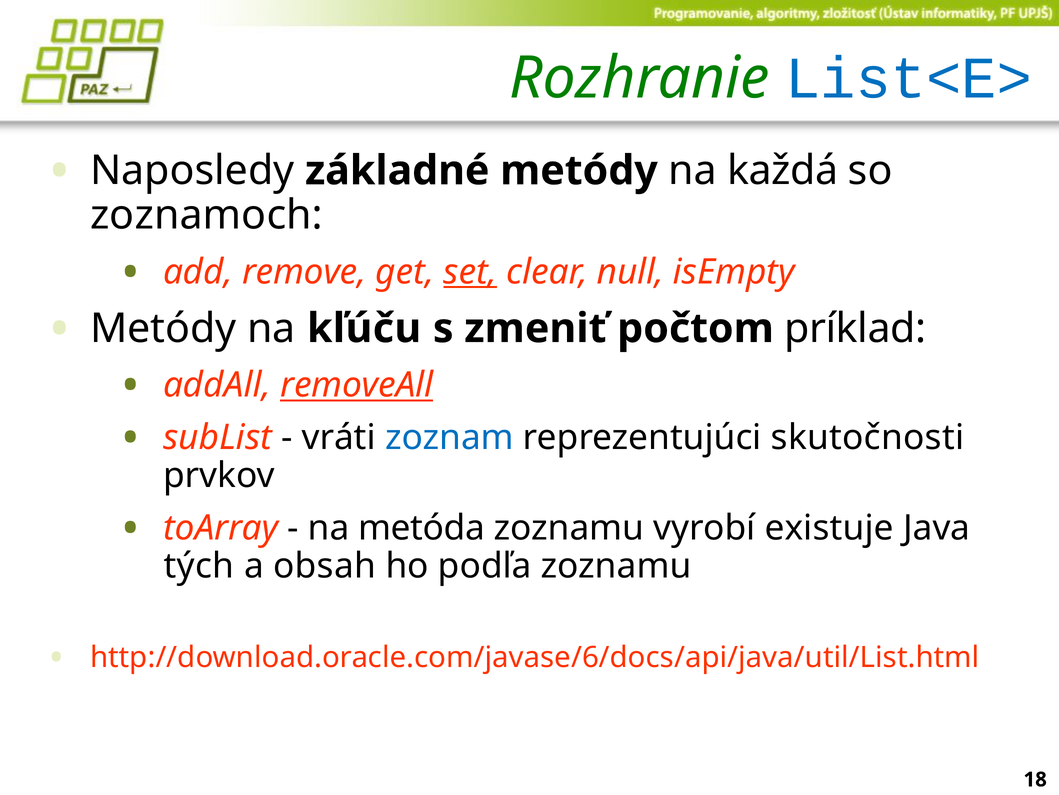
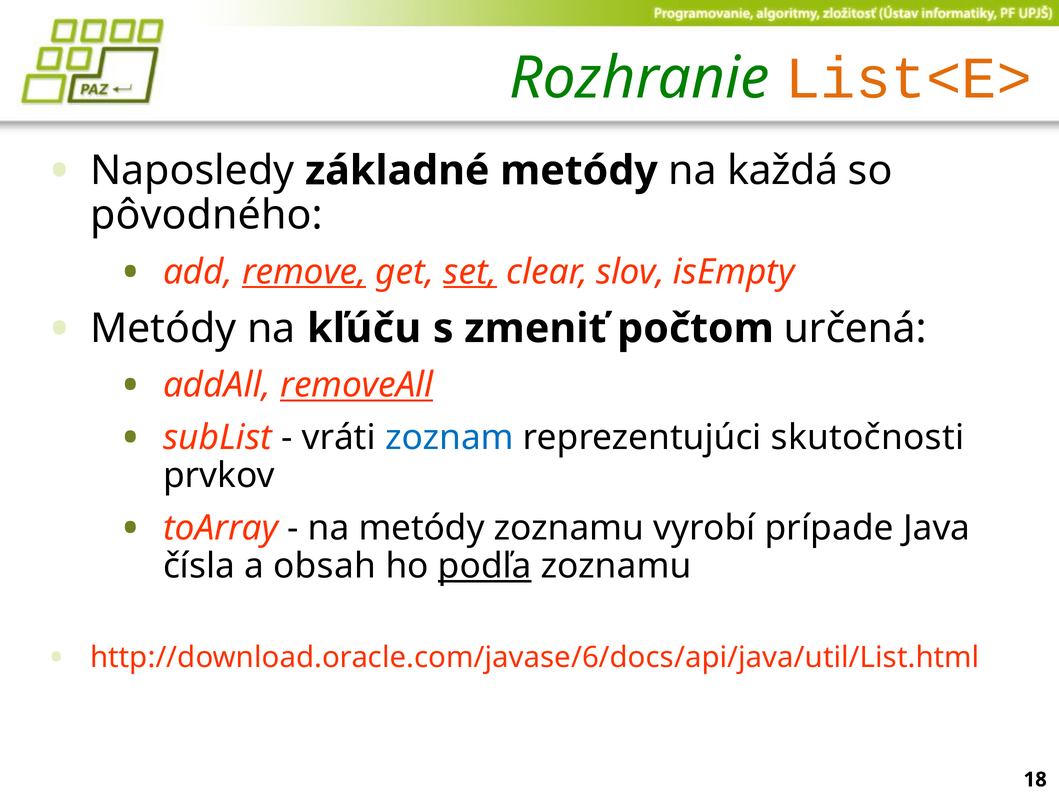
List<E> colour: blue -> orange
zoznamoch: zoznamoch -> pôvodného
remove underline: none -> present
null: null -> slov
príklad: príklad -> určená
na metóda: metóda -> metódy
existuje: existuje -> prípade
tých: tých -> čísla
podľa underline: none -> present
